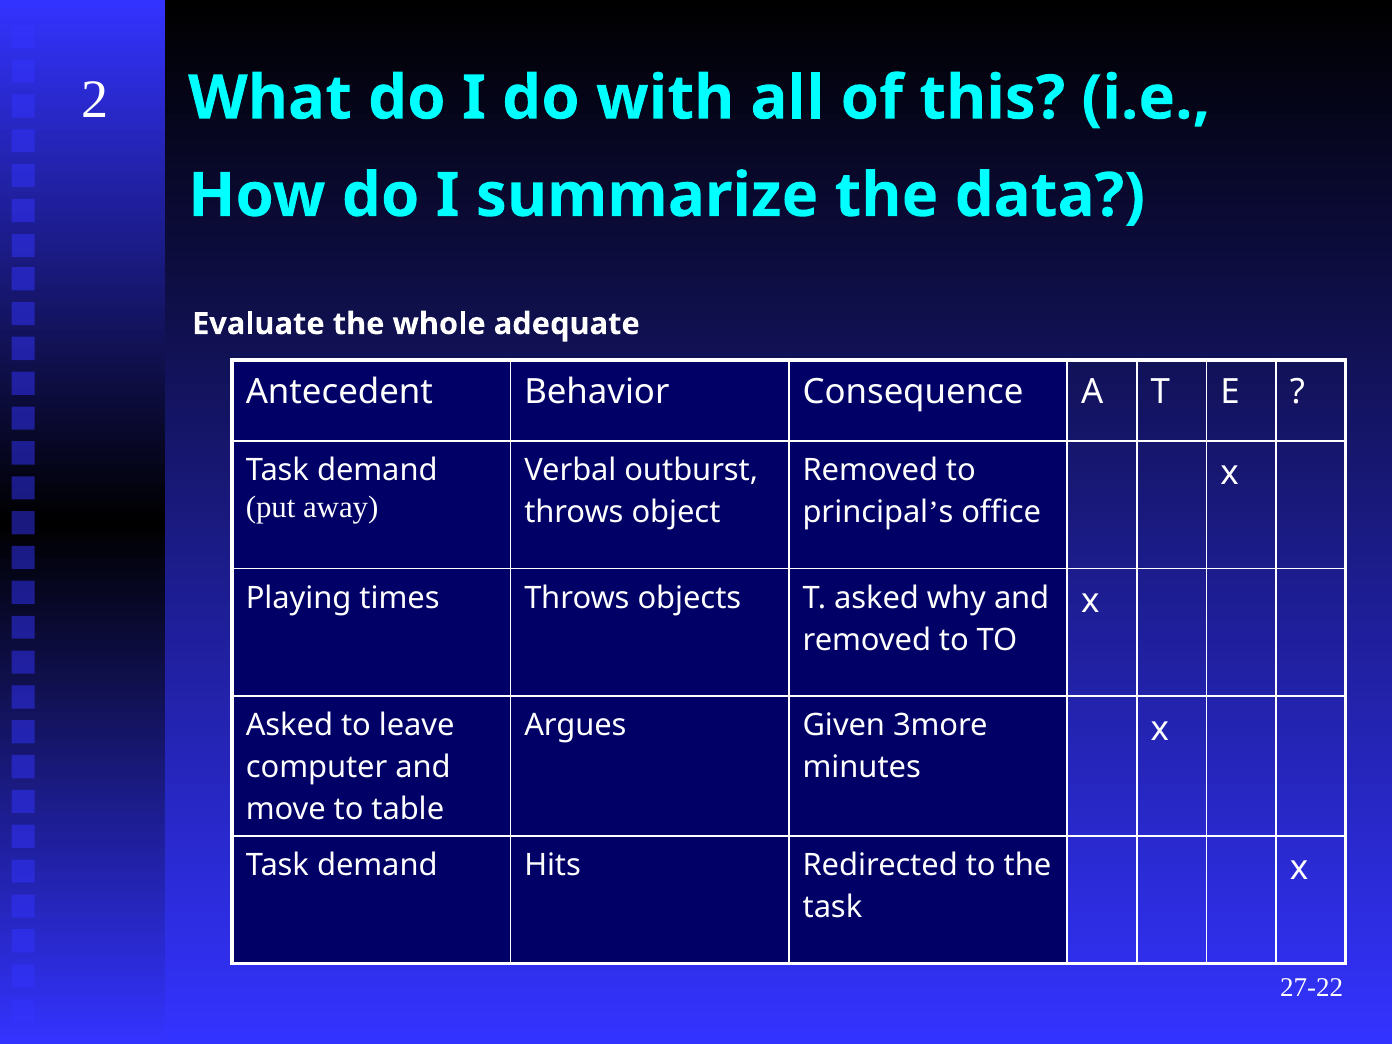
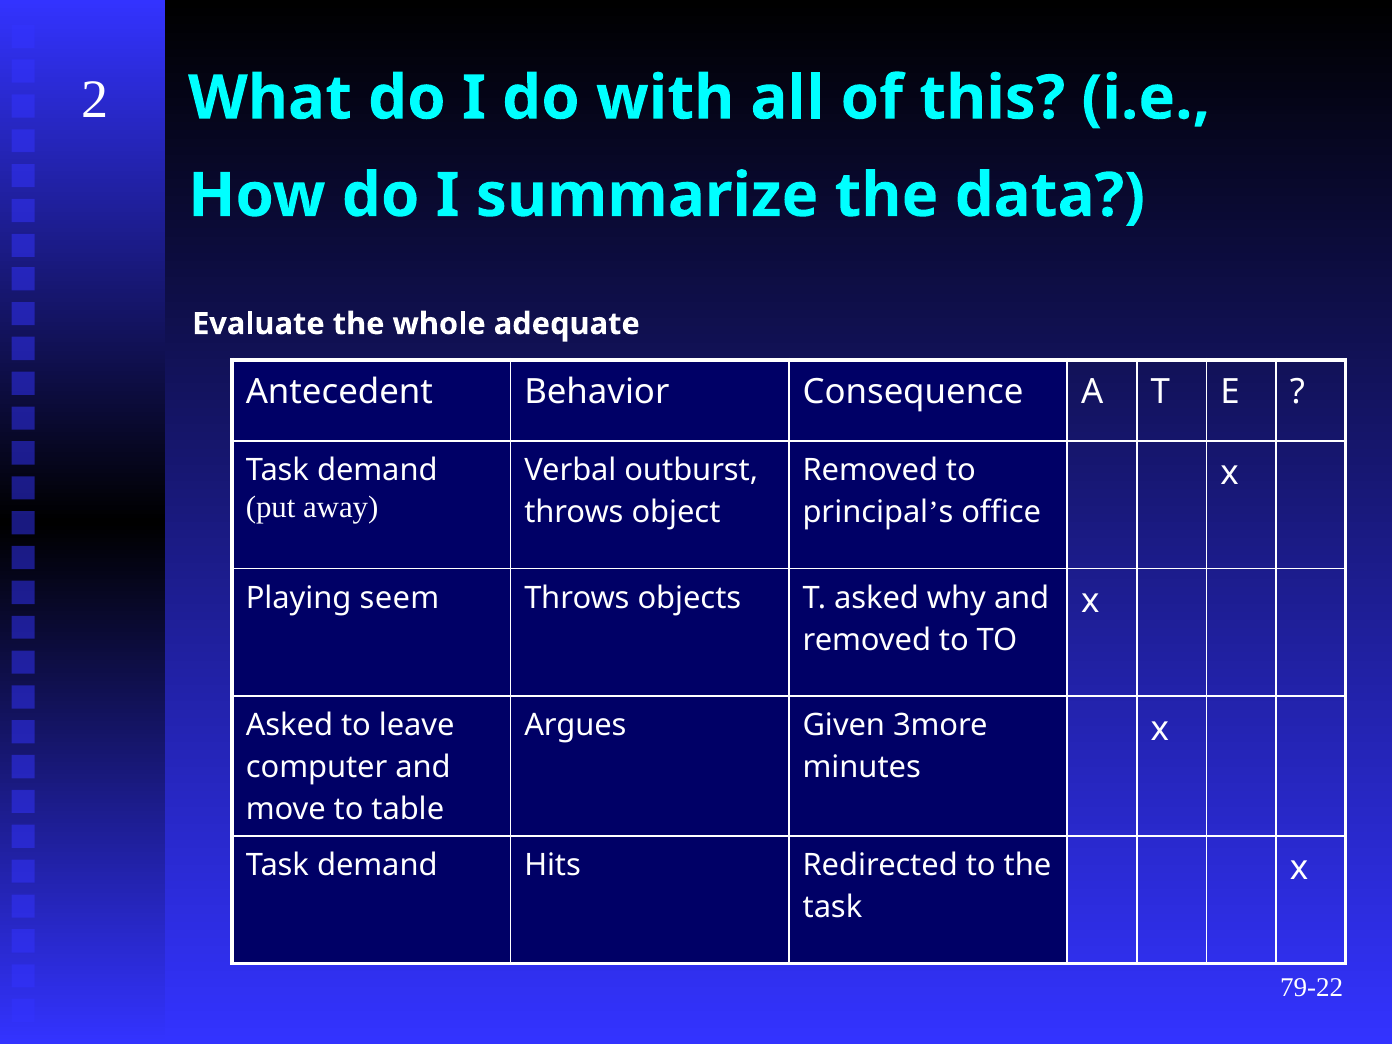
times: times -> seem
27-22: 27-22 -> 79-22
